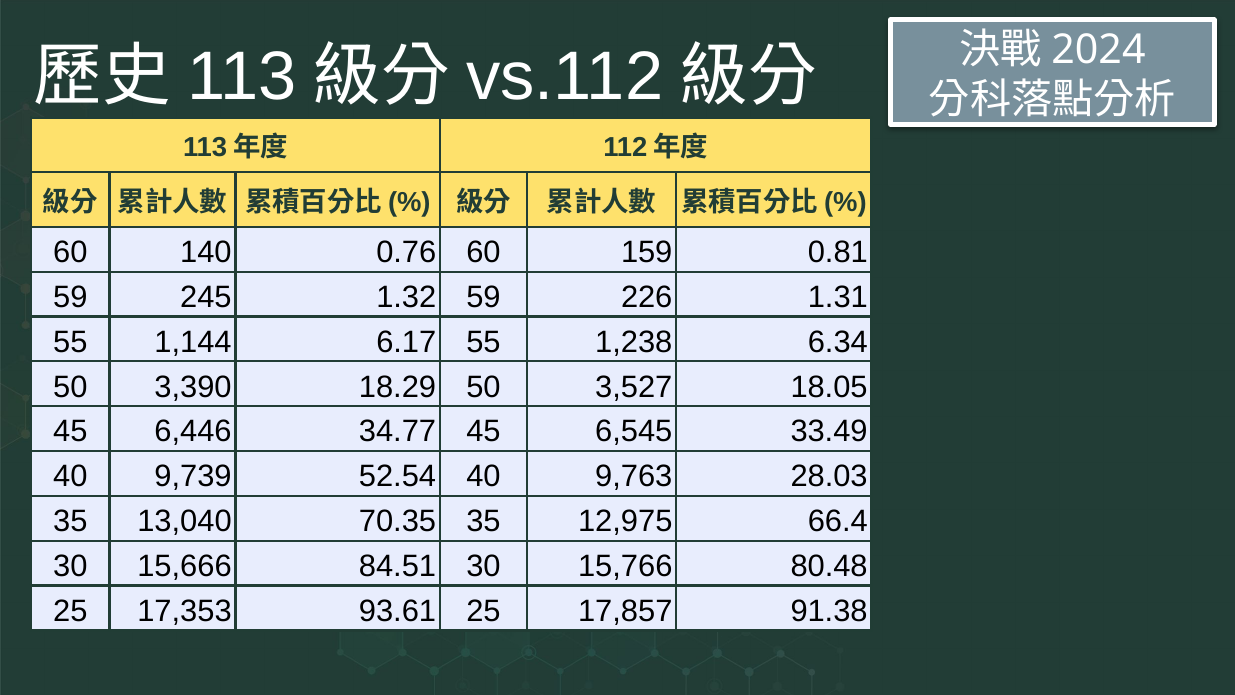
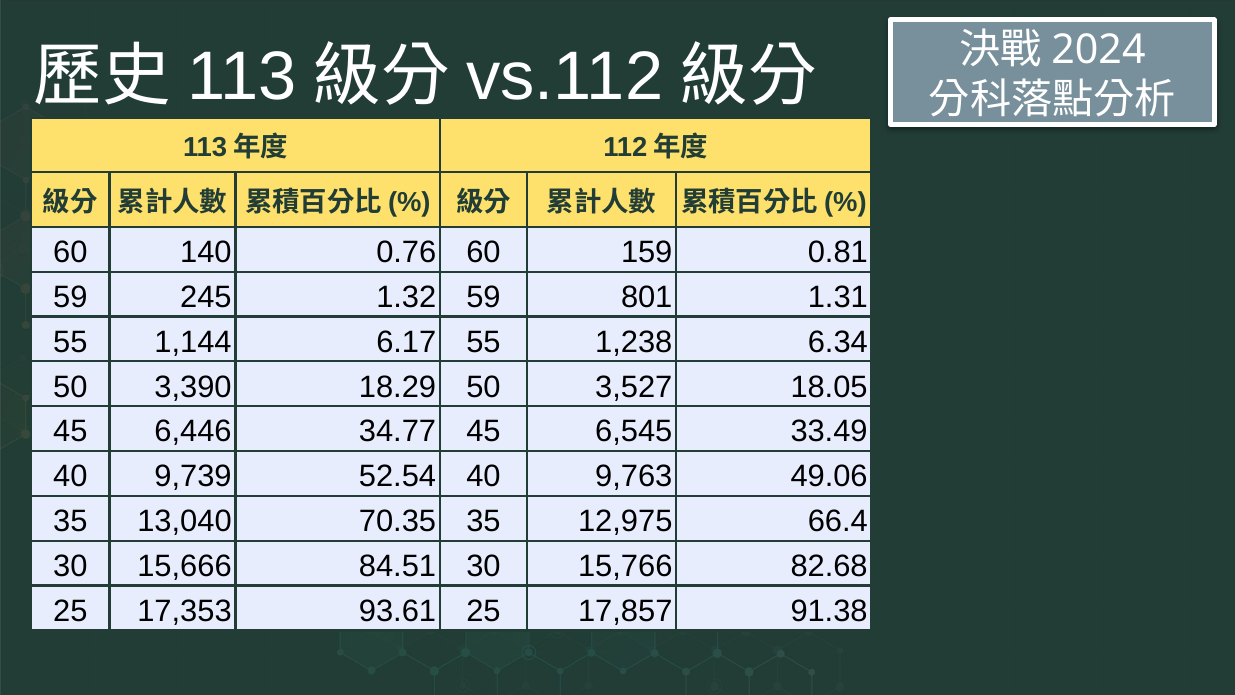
226: 226 -> 801
28.03: 28.03 -> 49.06
80.48: 80.48 -> 82.68
